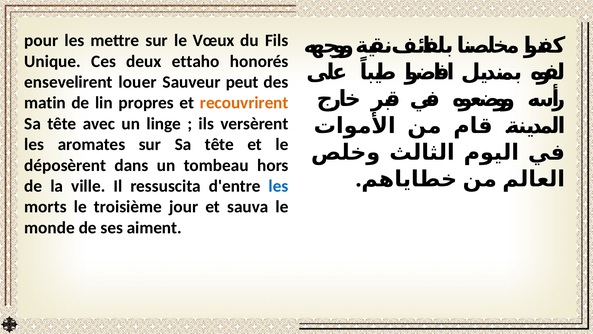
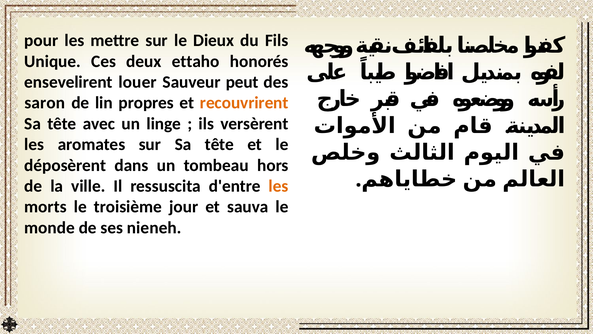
Vœux: Vœux -> Dieux
matin: matin -> saron
les at (278, 186) colour: blue -> orange
aiment: aiment -> nieneh
